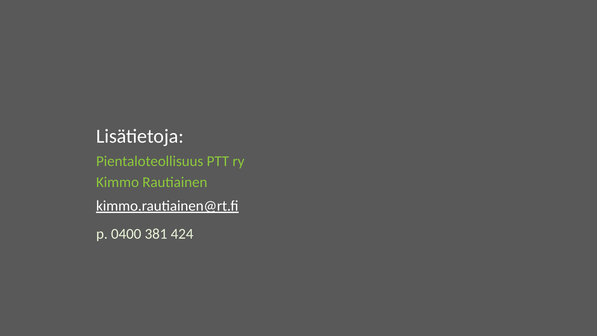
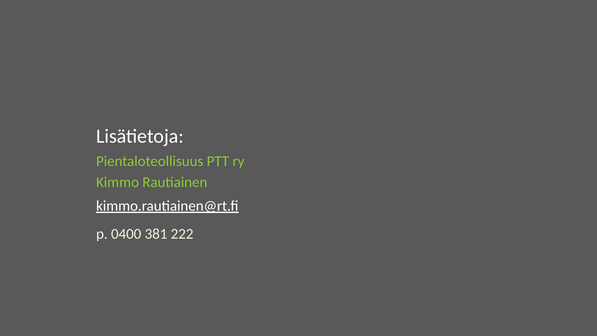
424: 424 -> 222
